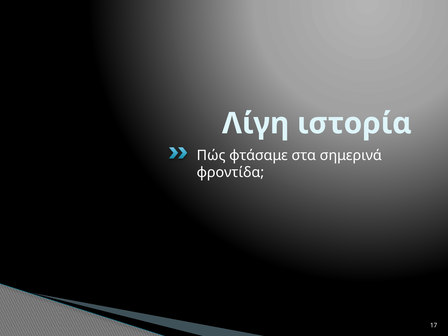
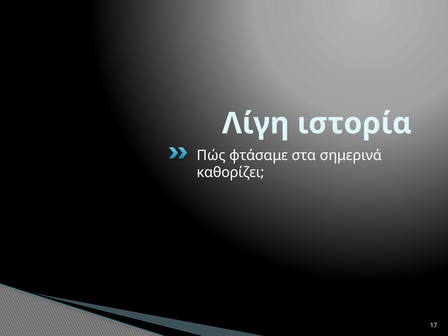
φροντίδα: φροντίδα -> καθορίζει
